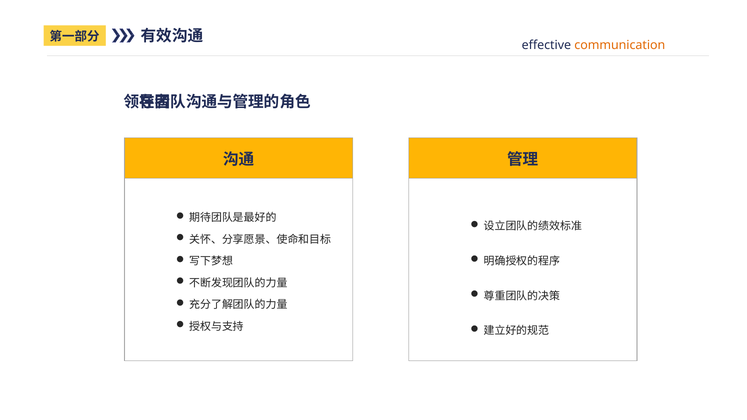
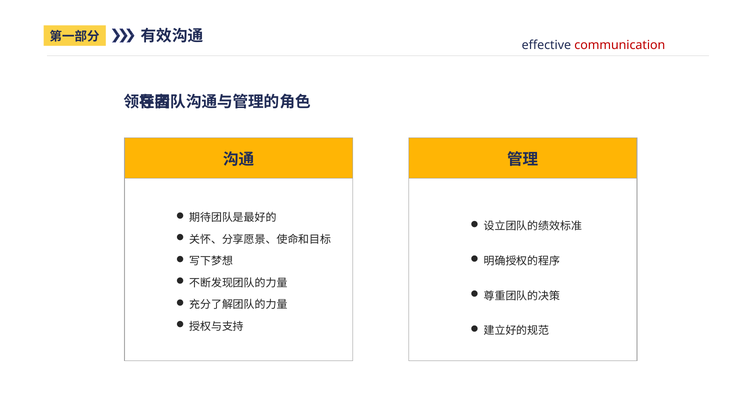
communication colour: orange -> red
